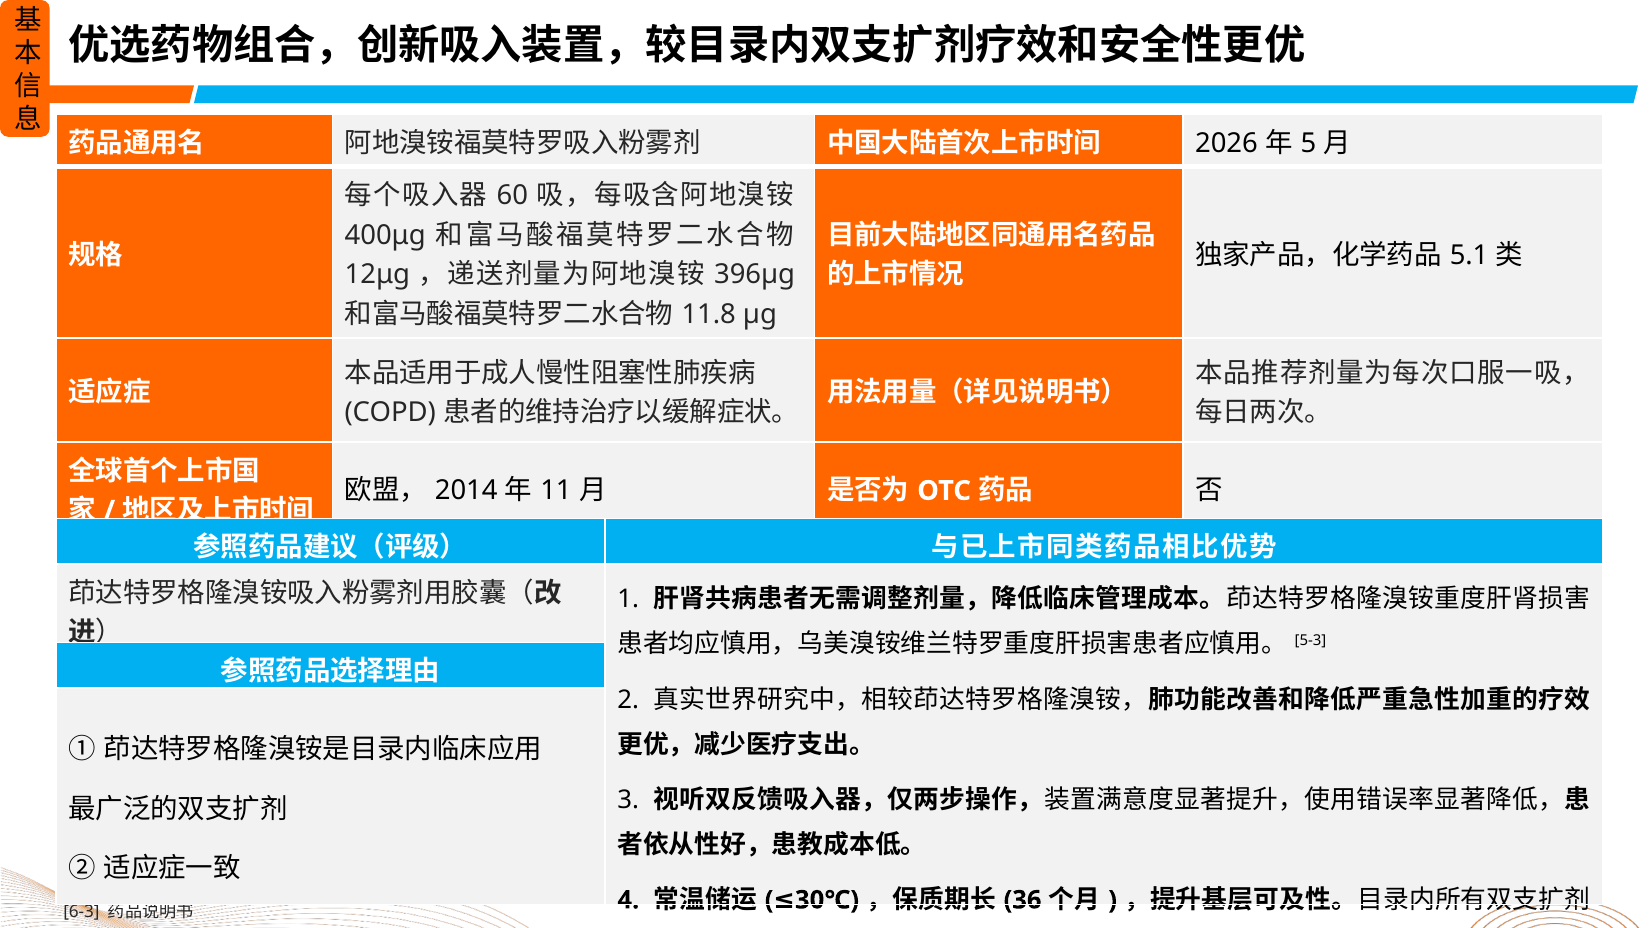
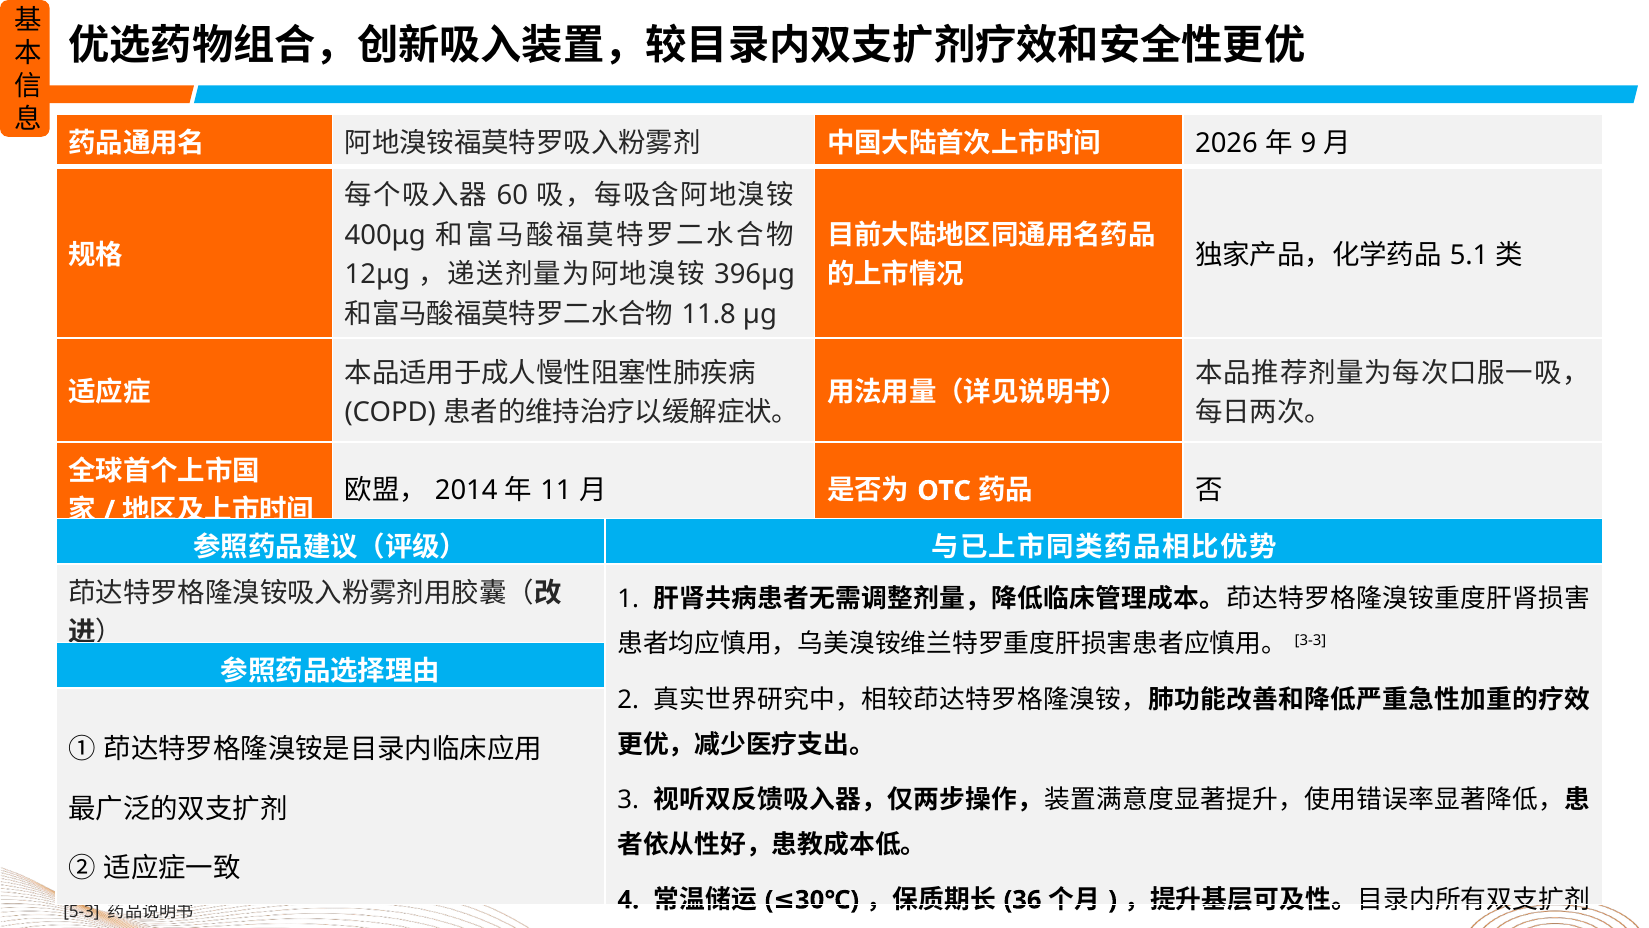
5: 5 -> 9
5-3: 5-3 -> 3-3
6-3: 6-3 -> 5-3
